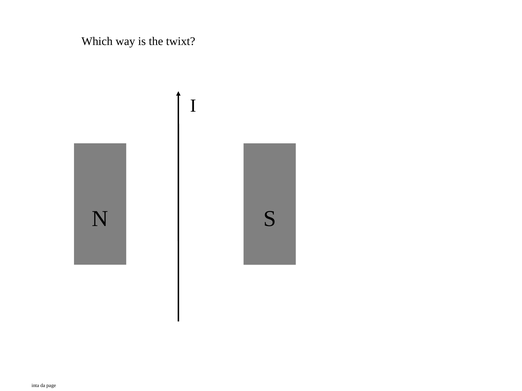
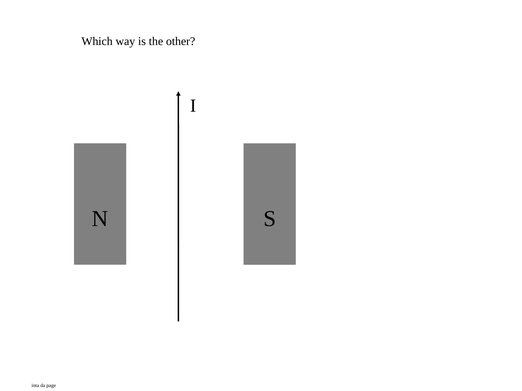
twixt: twixt -> other
